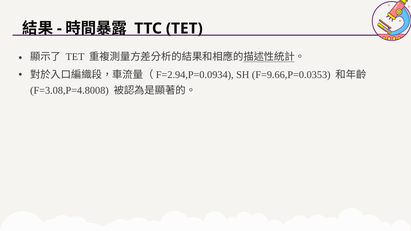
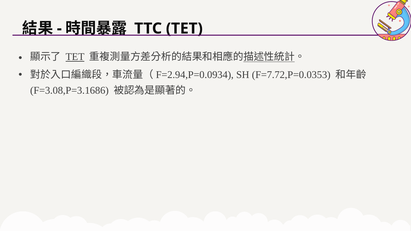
TET at (75, 57) underline: none -> present
F=9.66,P=0.0353: F=9.66,P=0.0353 -> F=7.72,P=0.0353
F=3.08,P=4.8008: F=3.08,P=4.8008 -> F=3.08,P=3.1686
